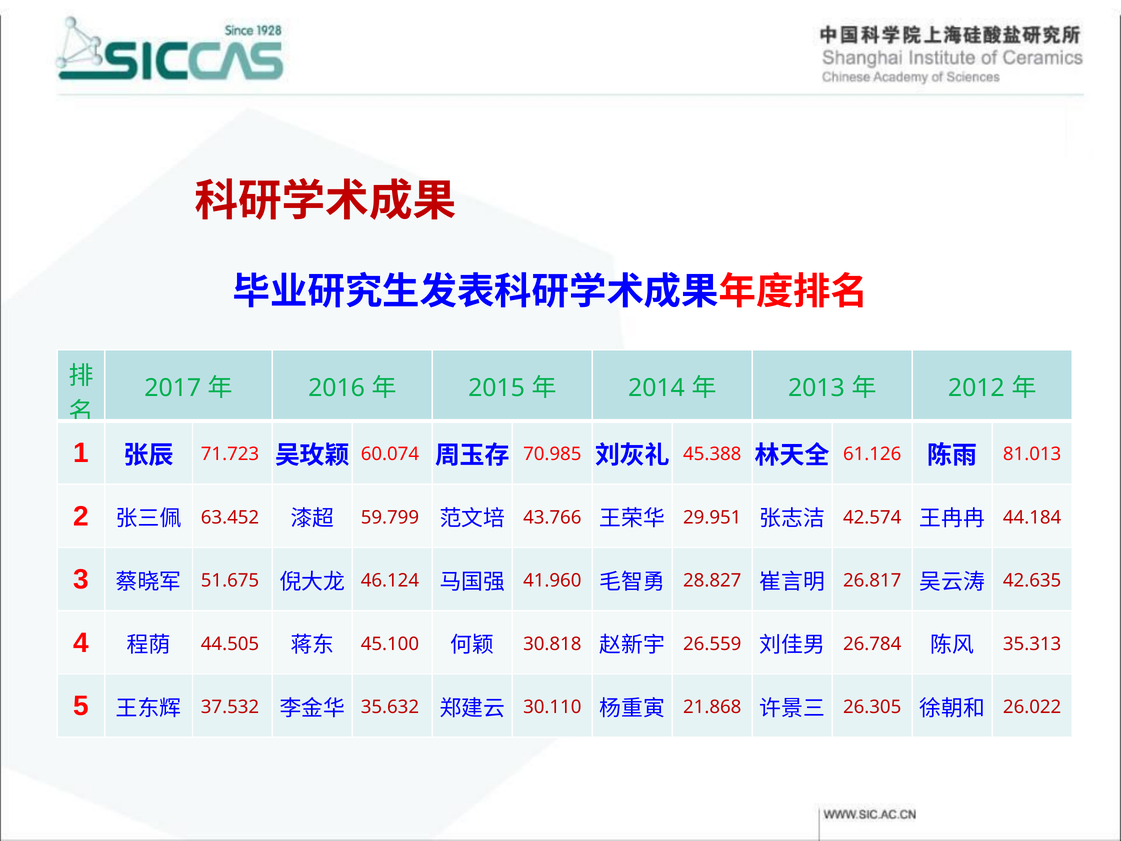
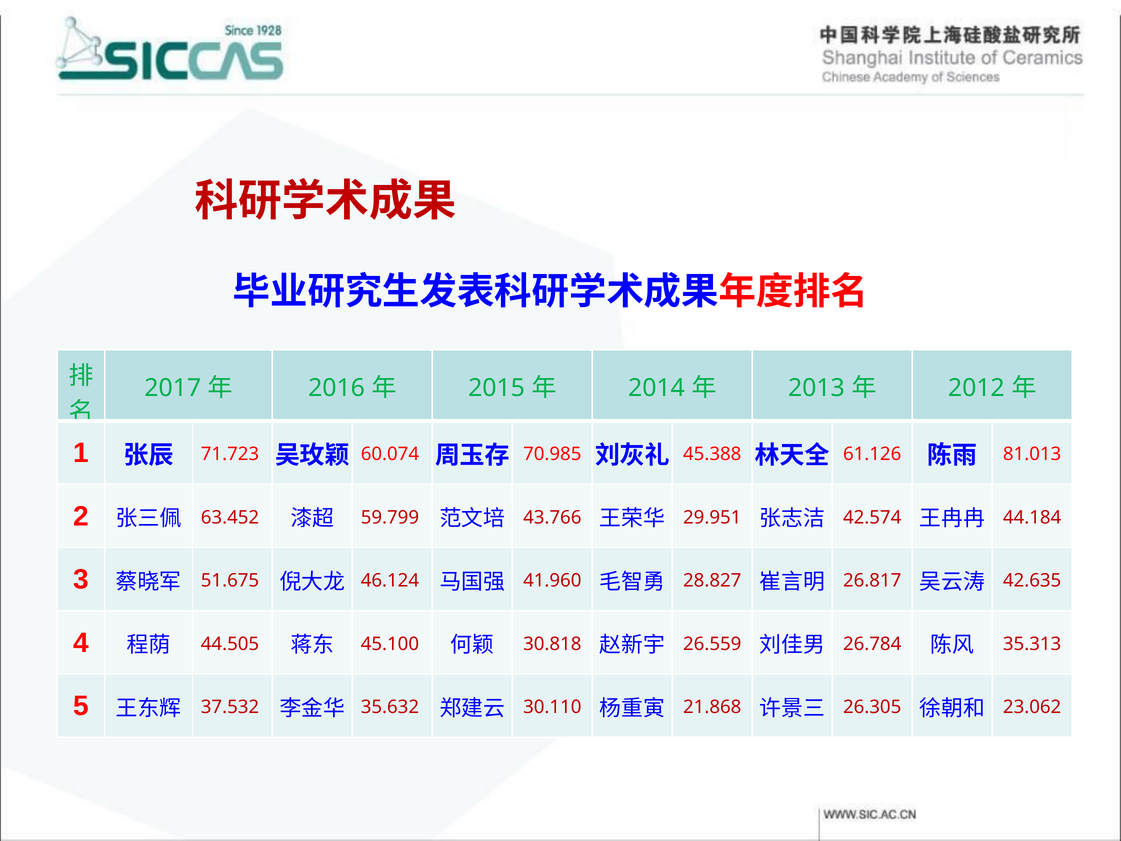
26.022: 26.022 -> 23.062
